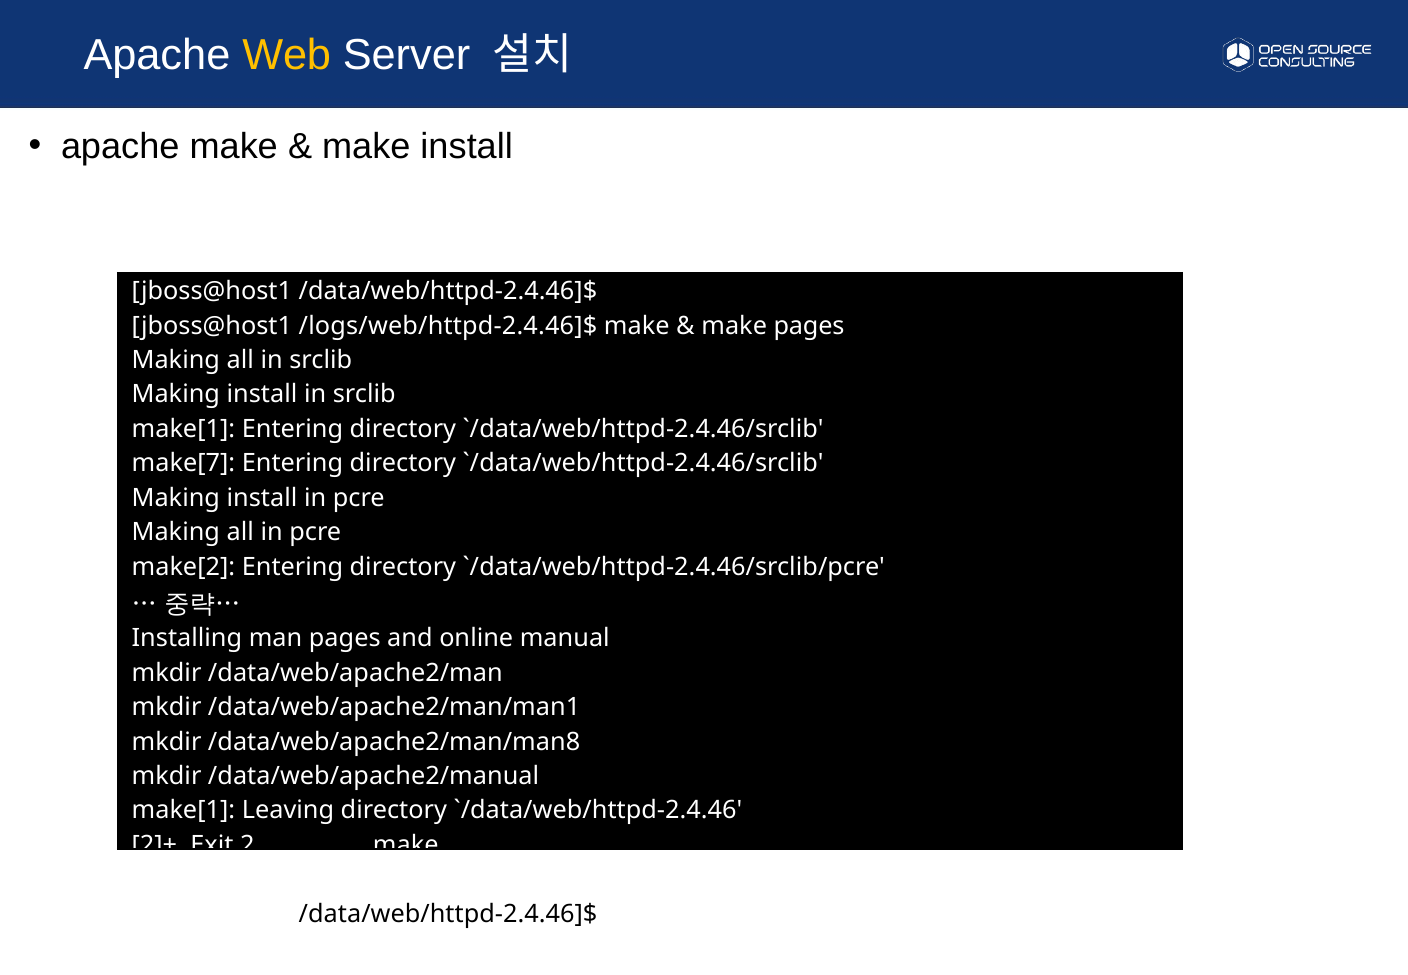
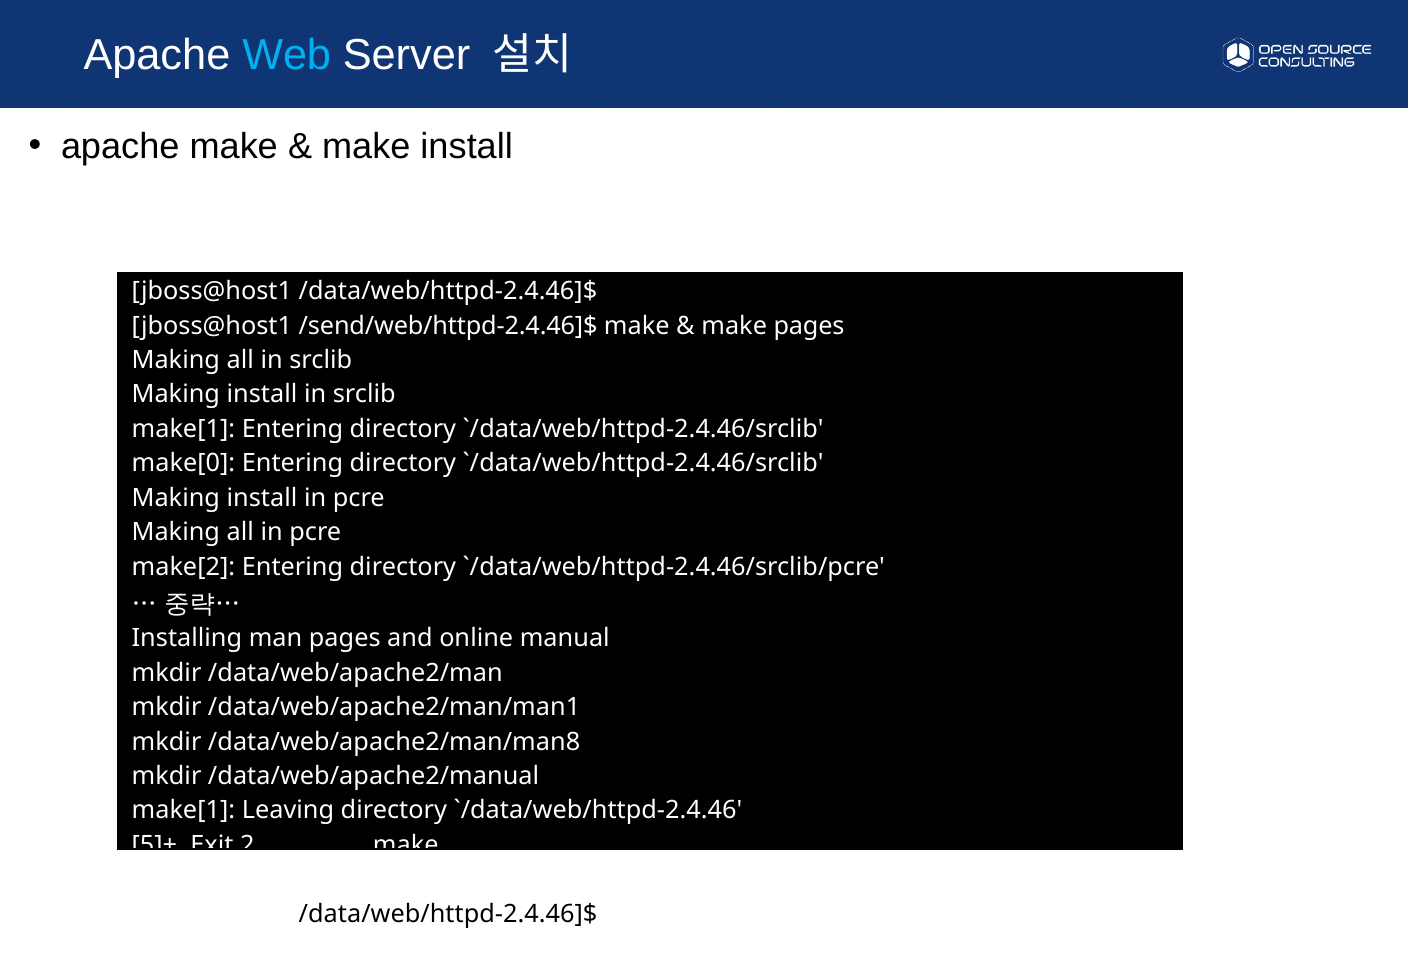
Web colour: yellow -> light blue
/logs/web/httpd-2.4.46]$: /logs/web/httpd-2.4.46]$ -> /send/web/httpd-2.4.46]$
make[7: make[7 -> make[0
2]+: 2]+ -> 5]+
